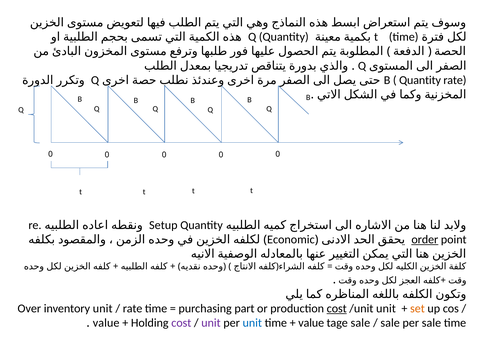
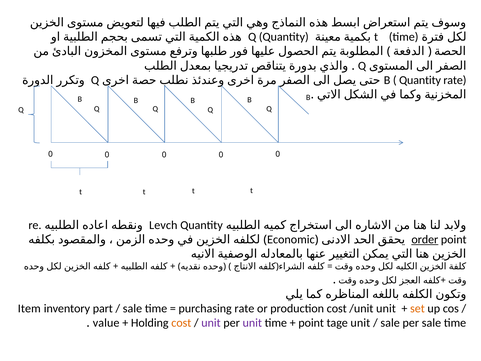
Setup: Setup -> Levch
Over: Over -> Item
inventory unit: unit -> part
rate at (133, 308): rate -> sale
purchasing part: part -> rate
cost at (337, 308) underline: present -> none
cost at (181, 323) colour: purple -> orange
unit at (252, 323) colour: blue -> purple
value at (311, 323): value -> point
tage sale: sale -> unit
